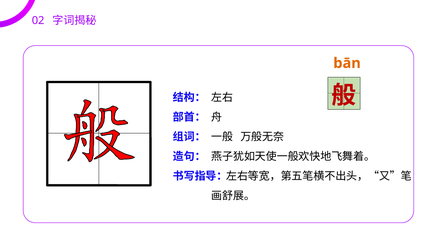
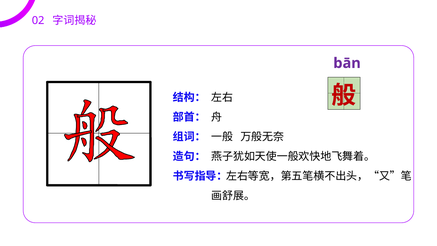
bān colour: orange -> purple
